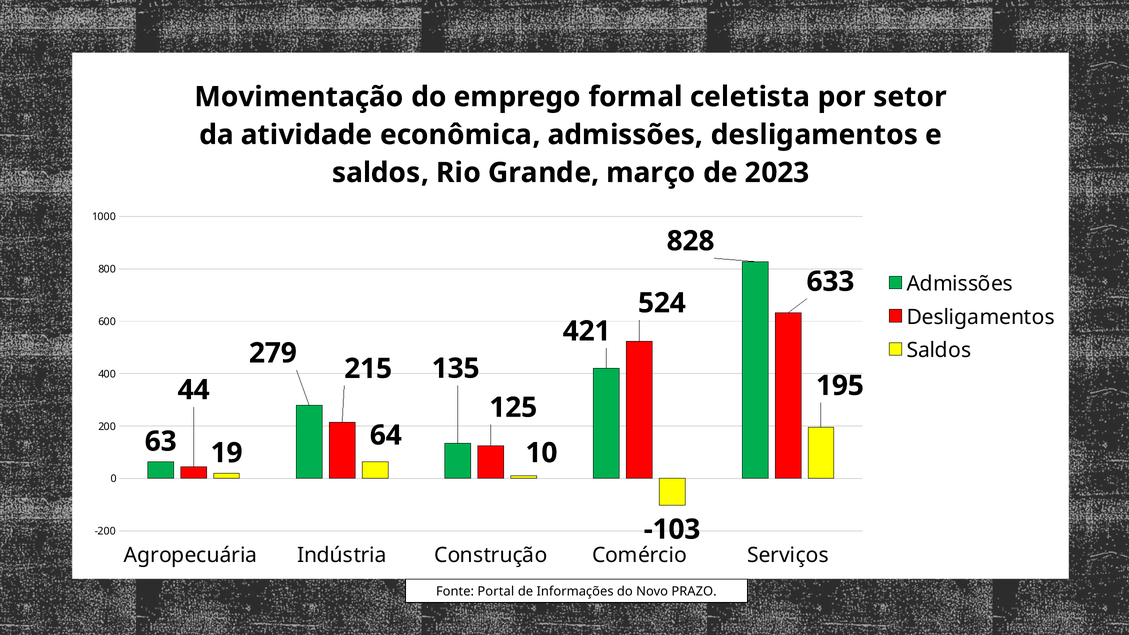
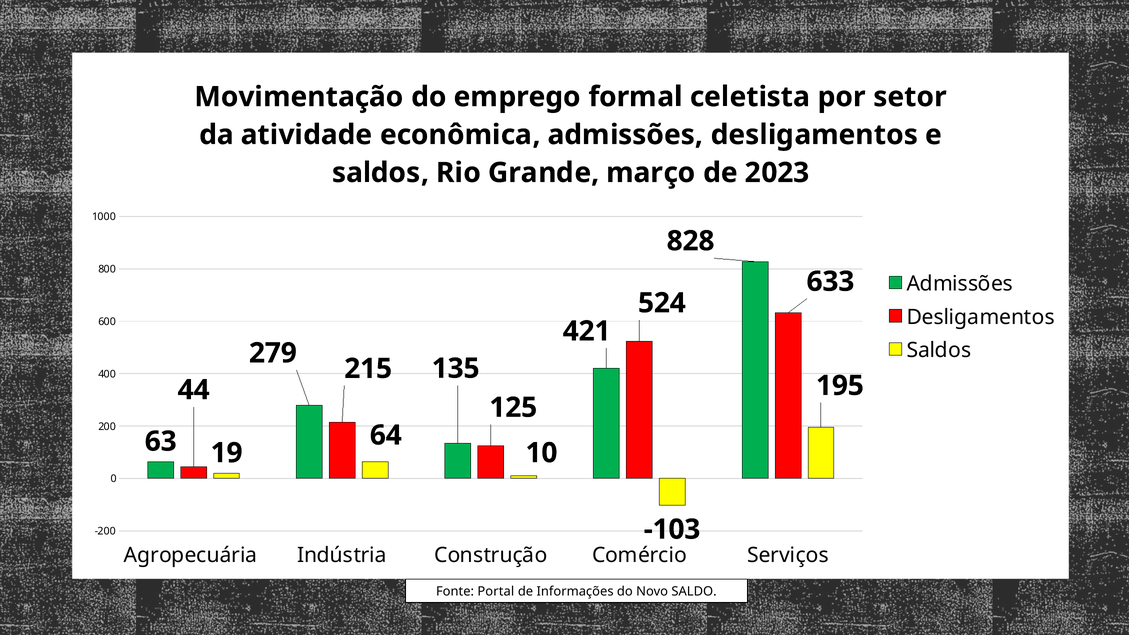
PRAZO: PRAZO -> SALDO
